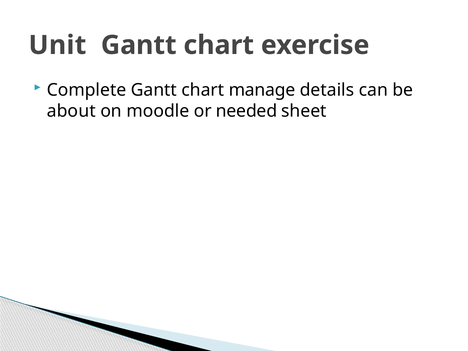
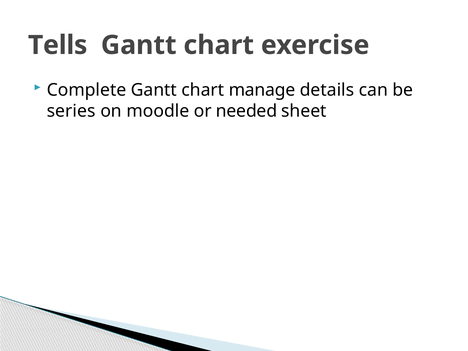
Unit: Unit -> Tells
about: about -> series
